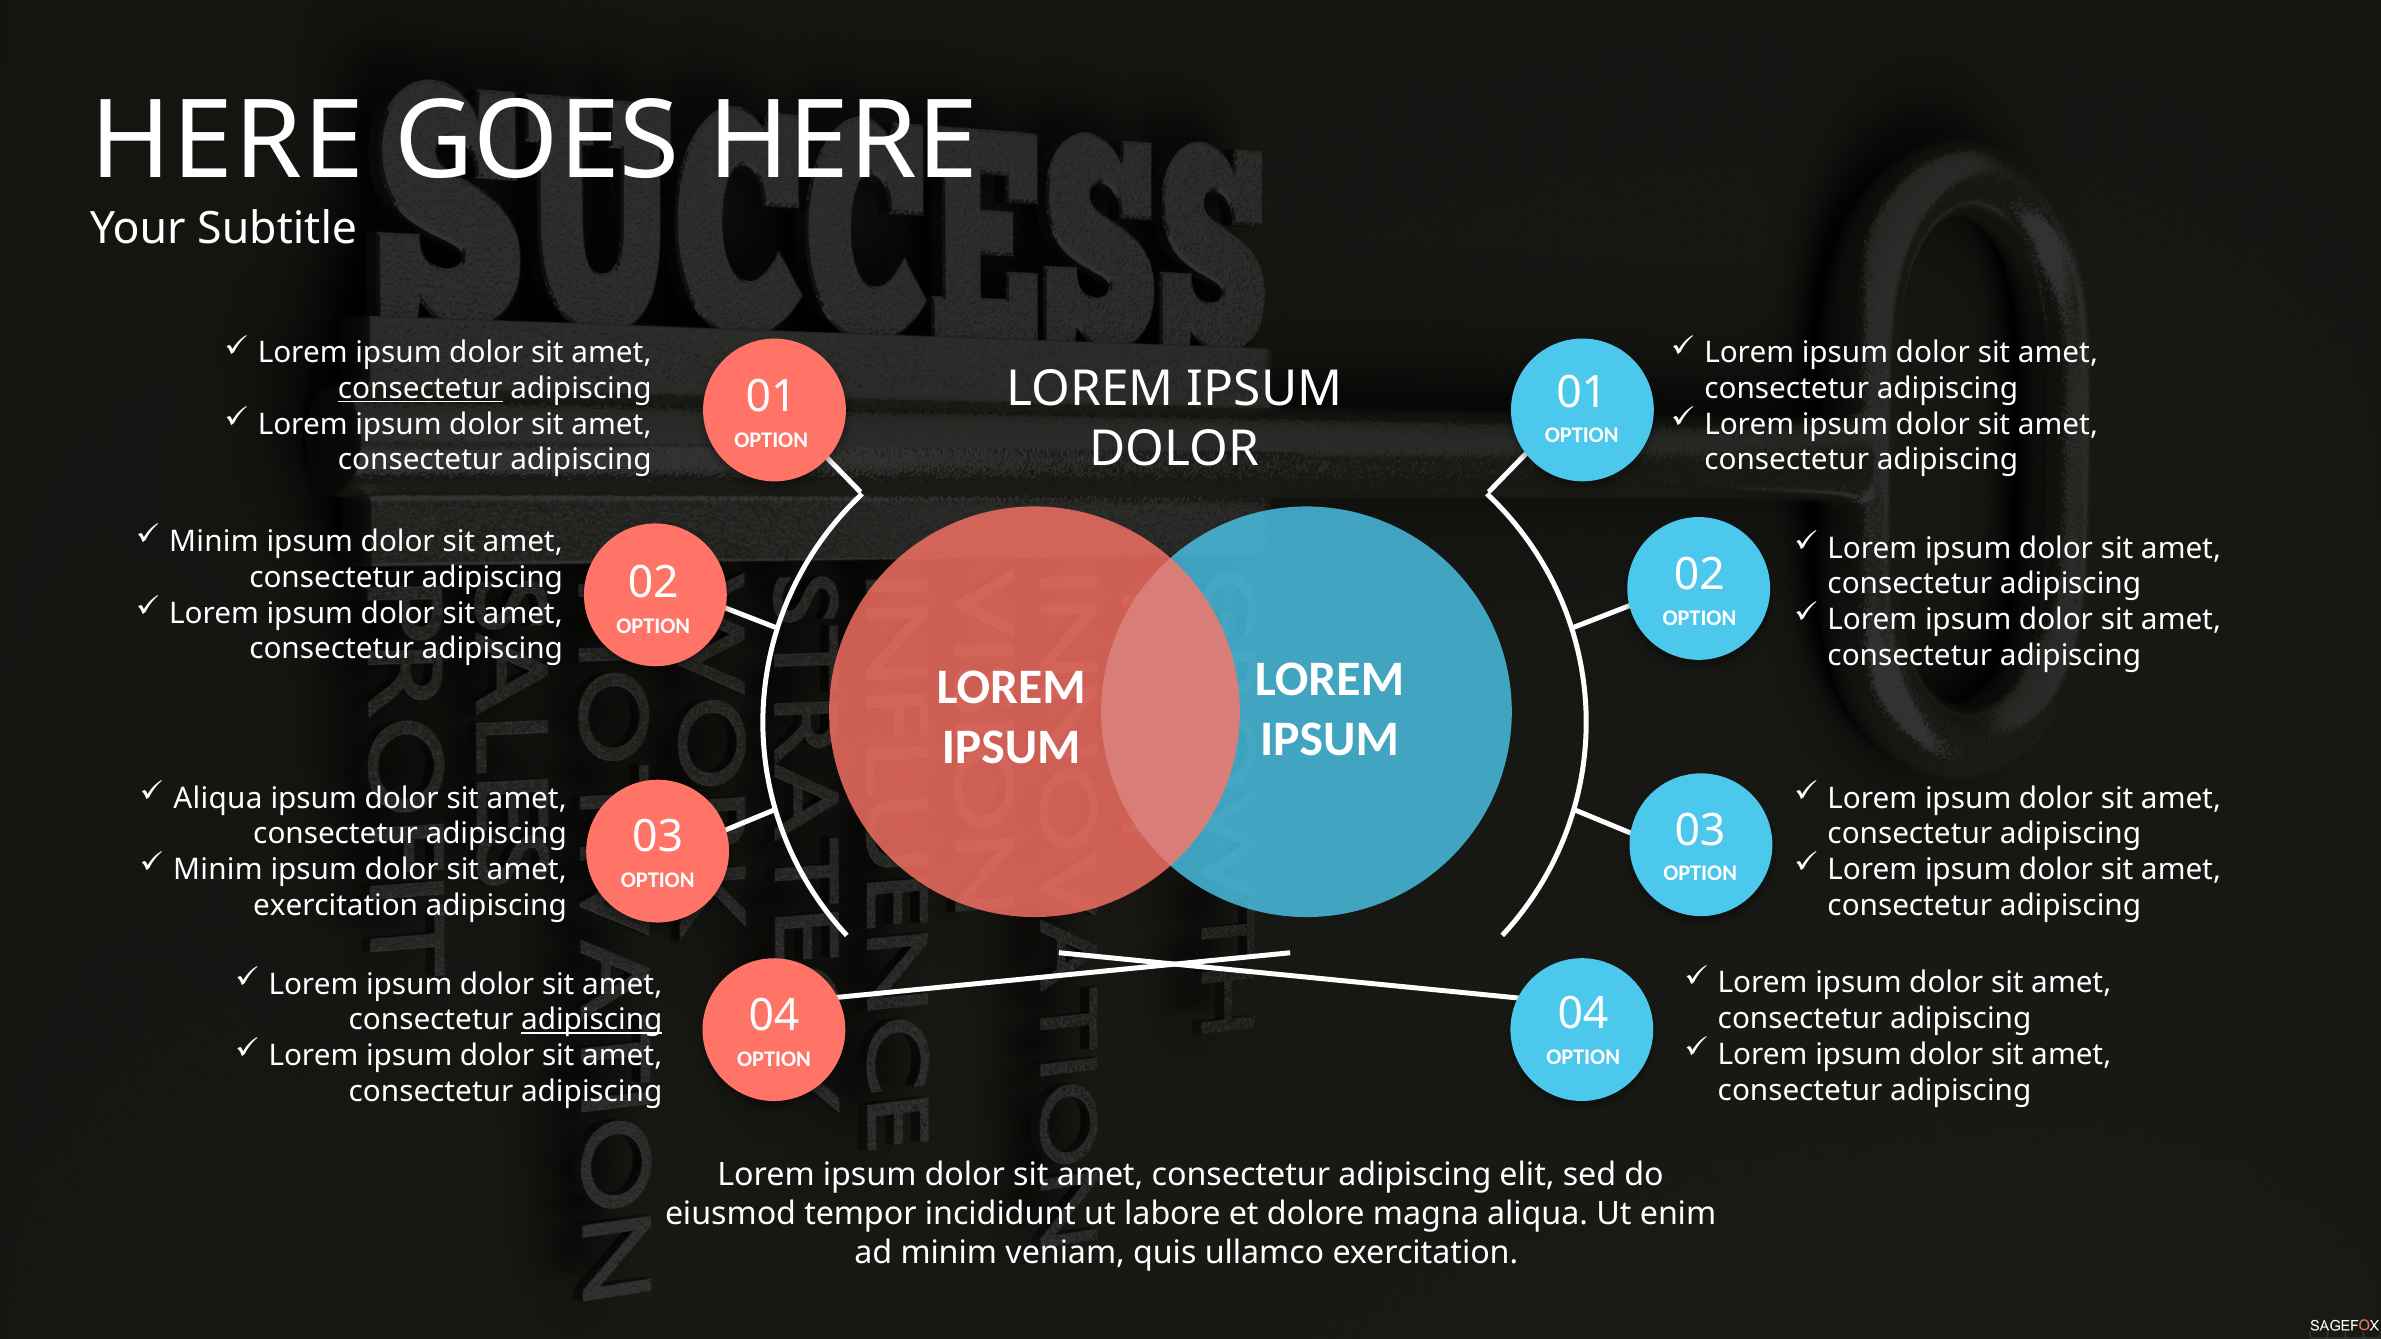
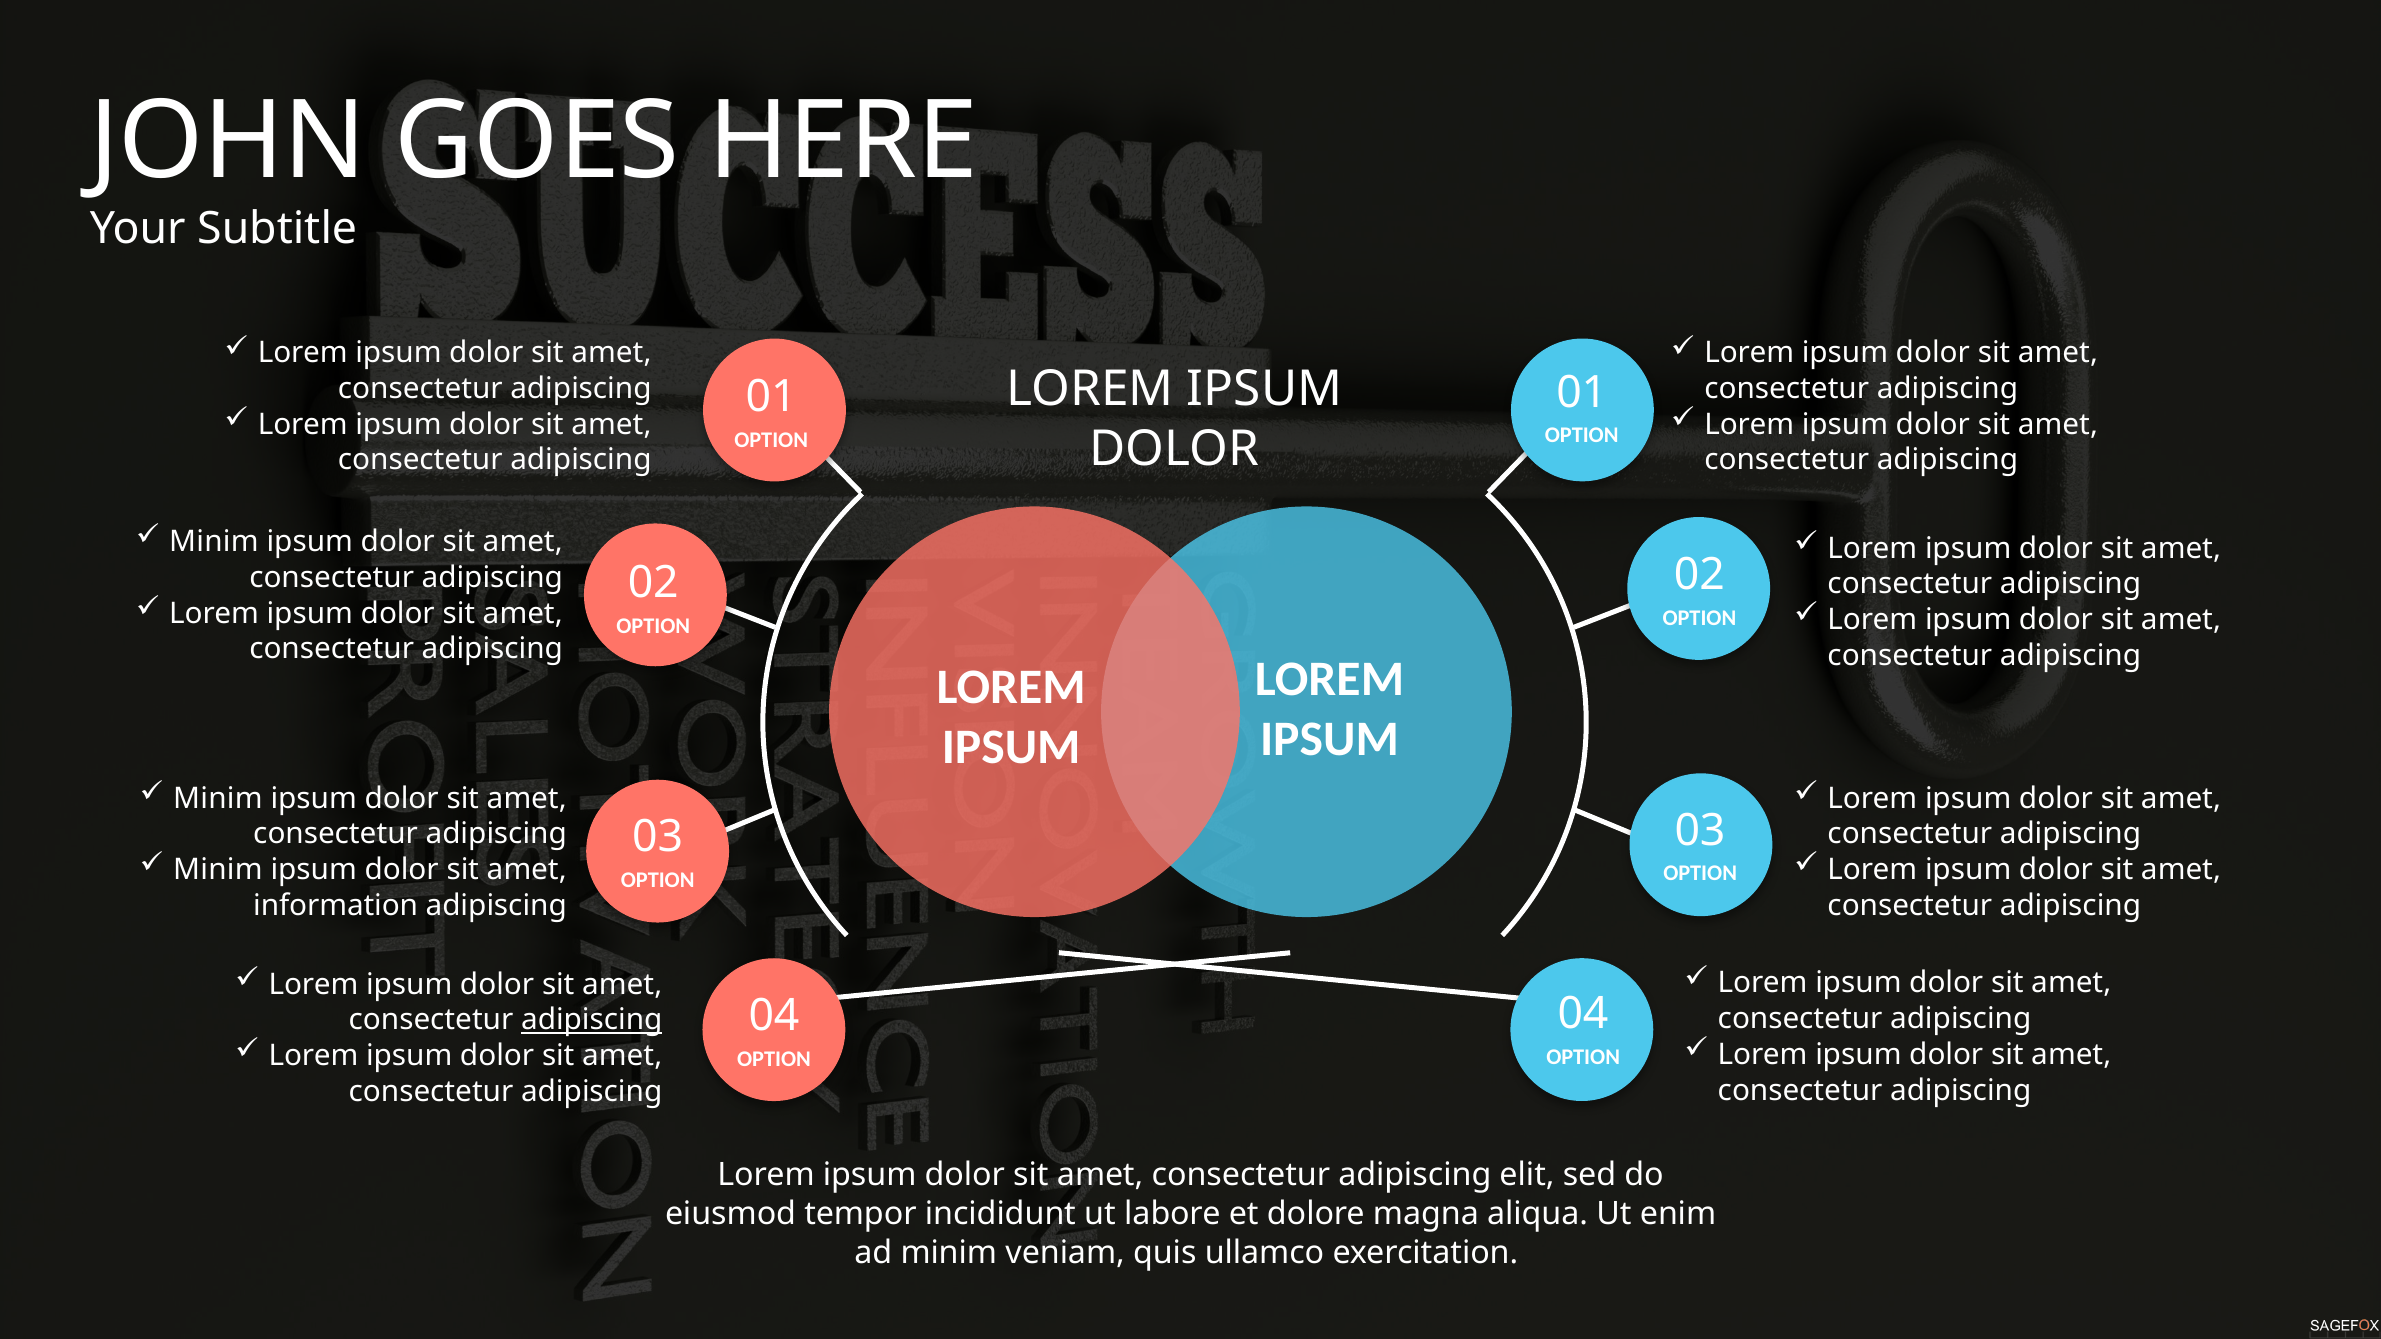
HERE at (227, 141): HERE -> JOHN
consectetur at (420, 389) underline: present -> none
Aliqua at (218, 798): Aliqua -> Minim
exercitation at (336, 906): exercitation -> information
